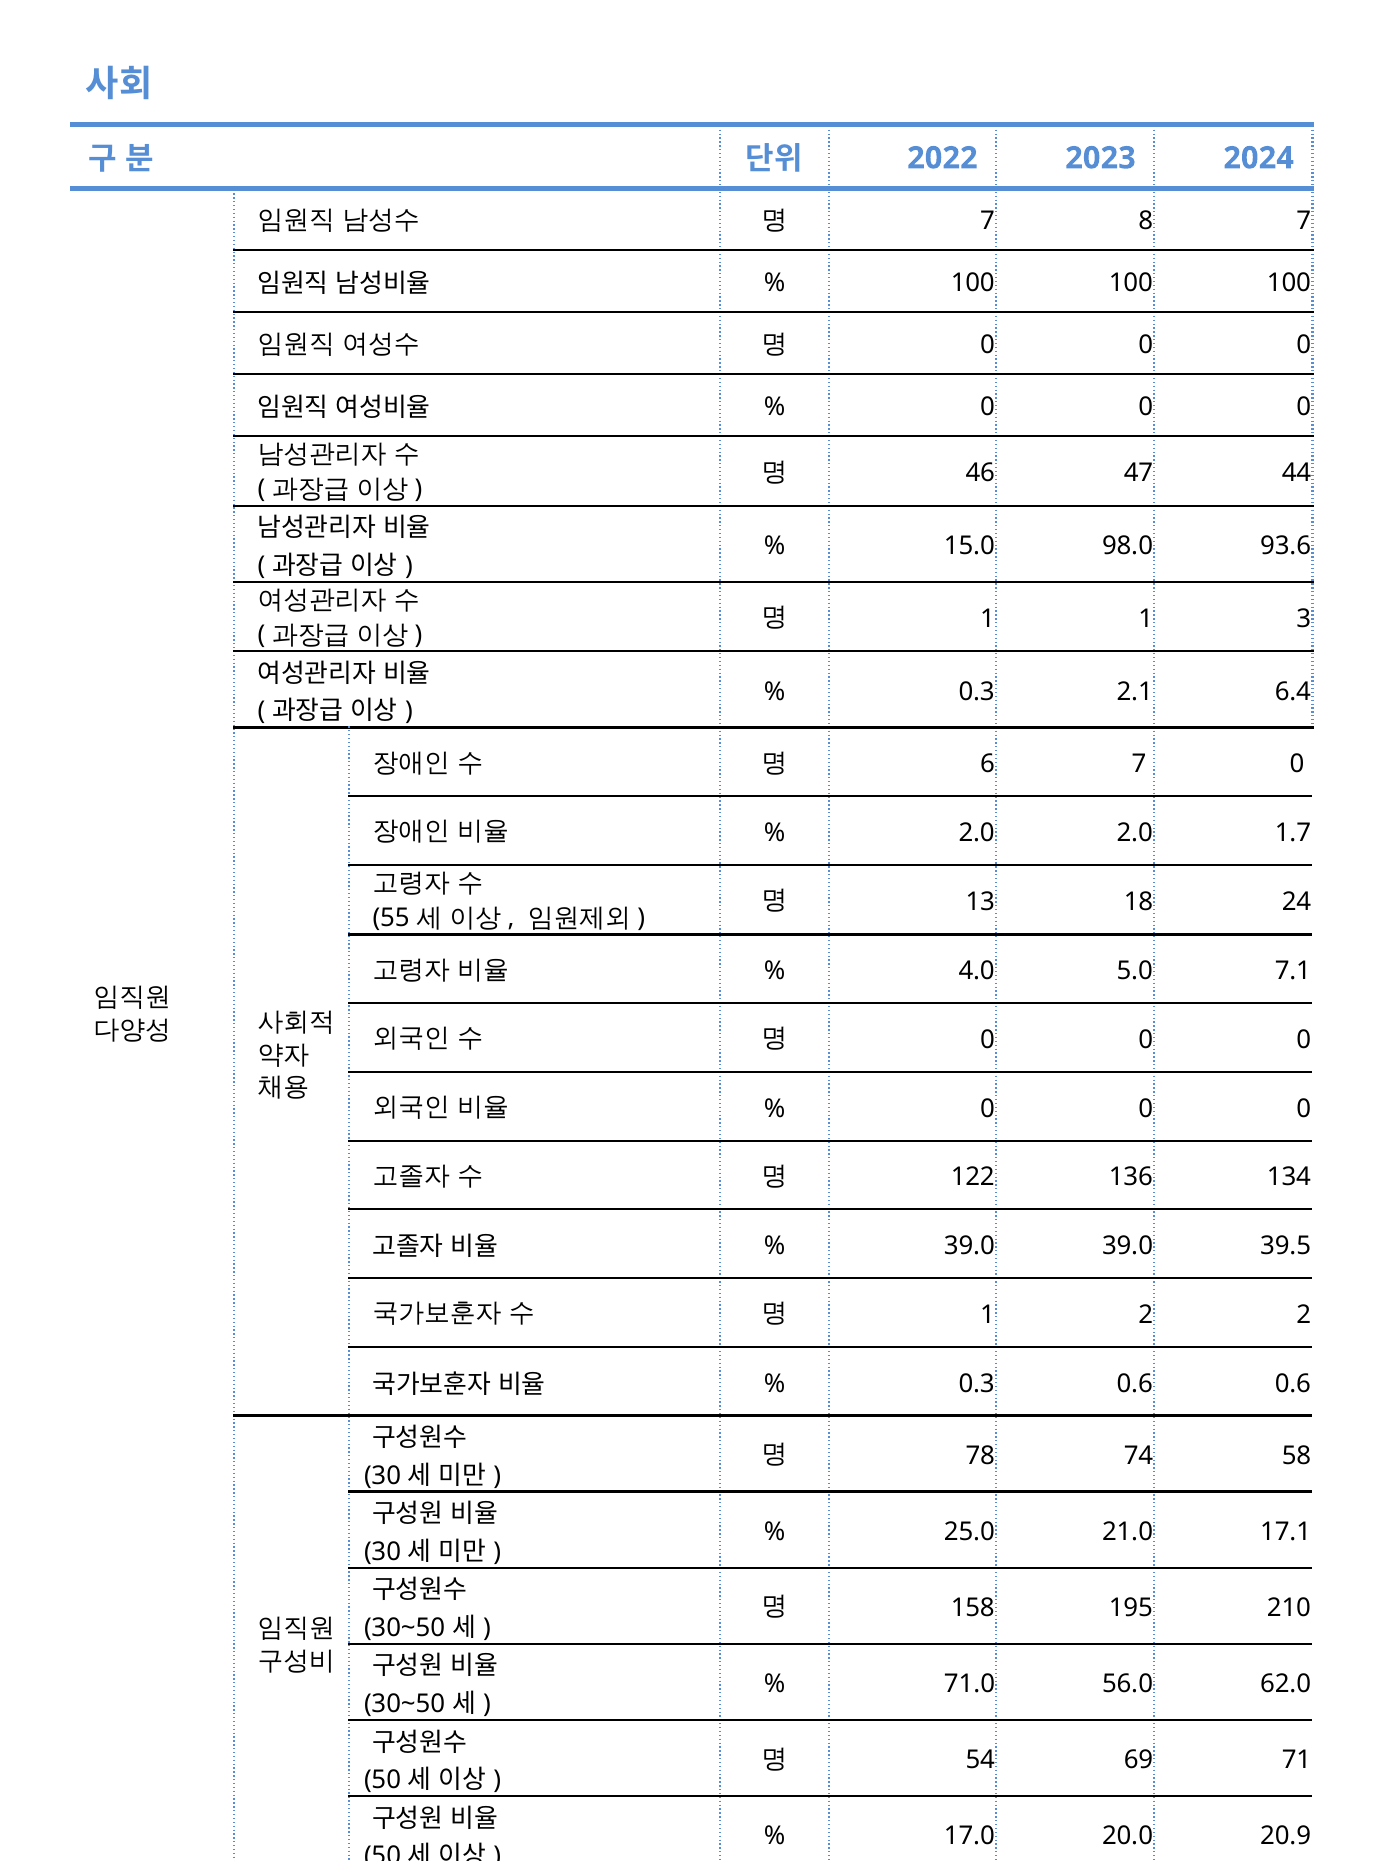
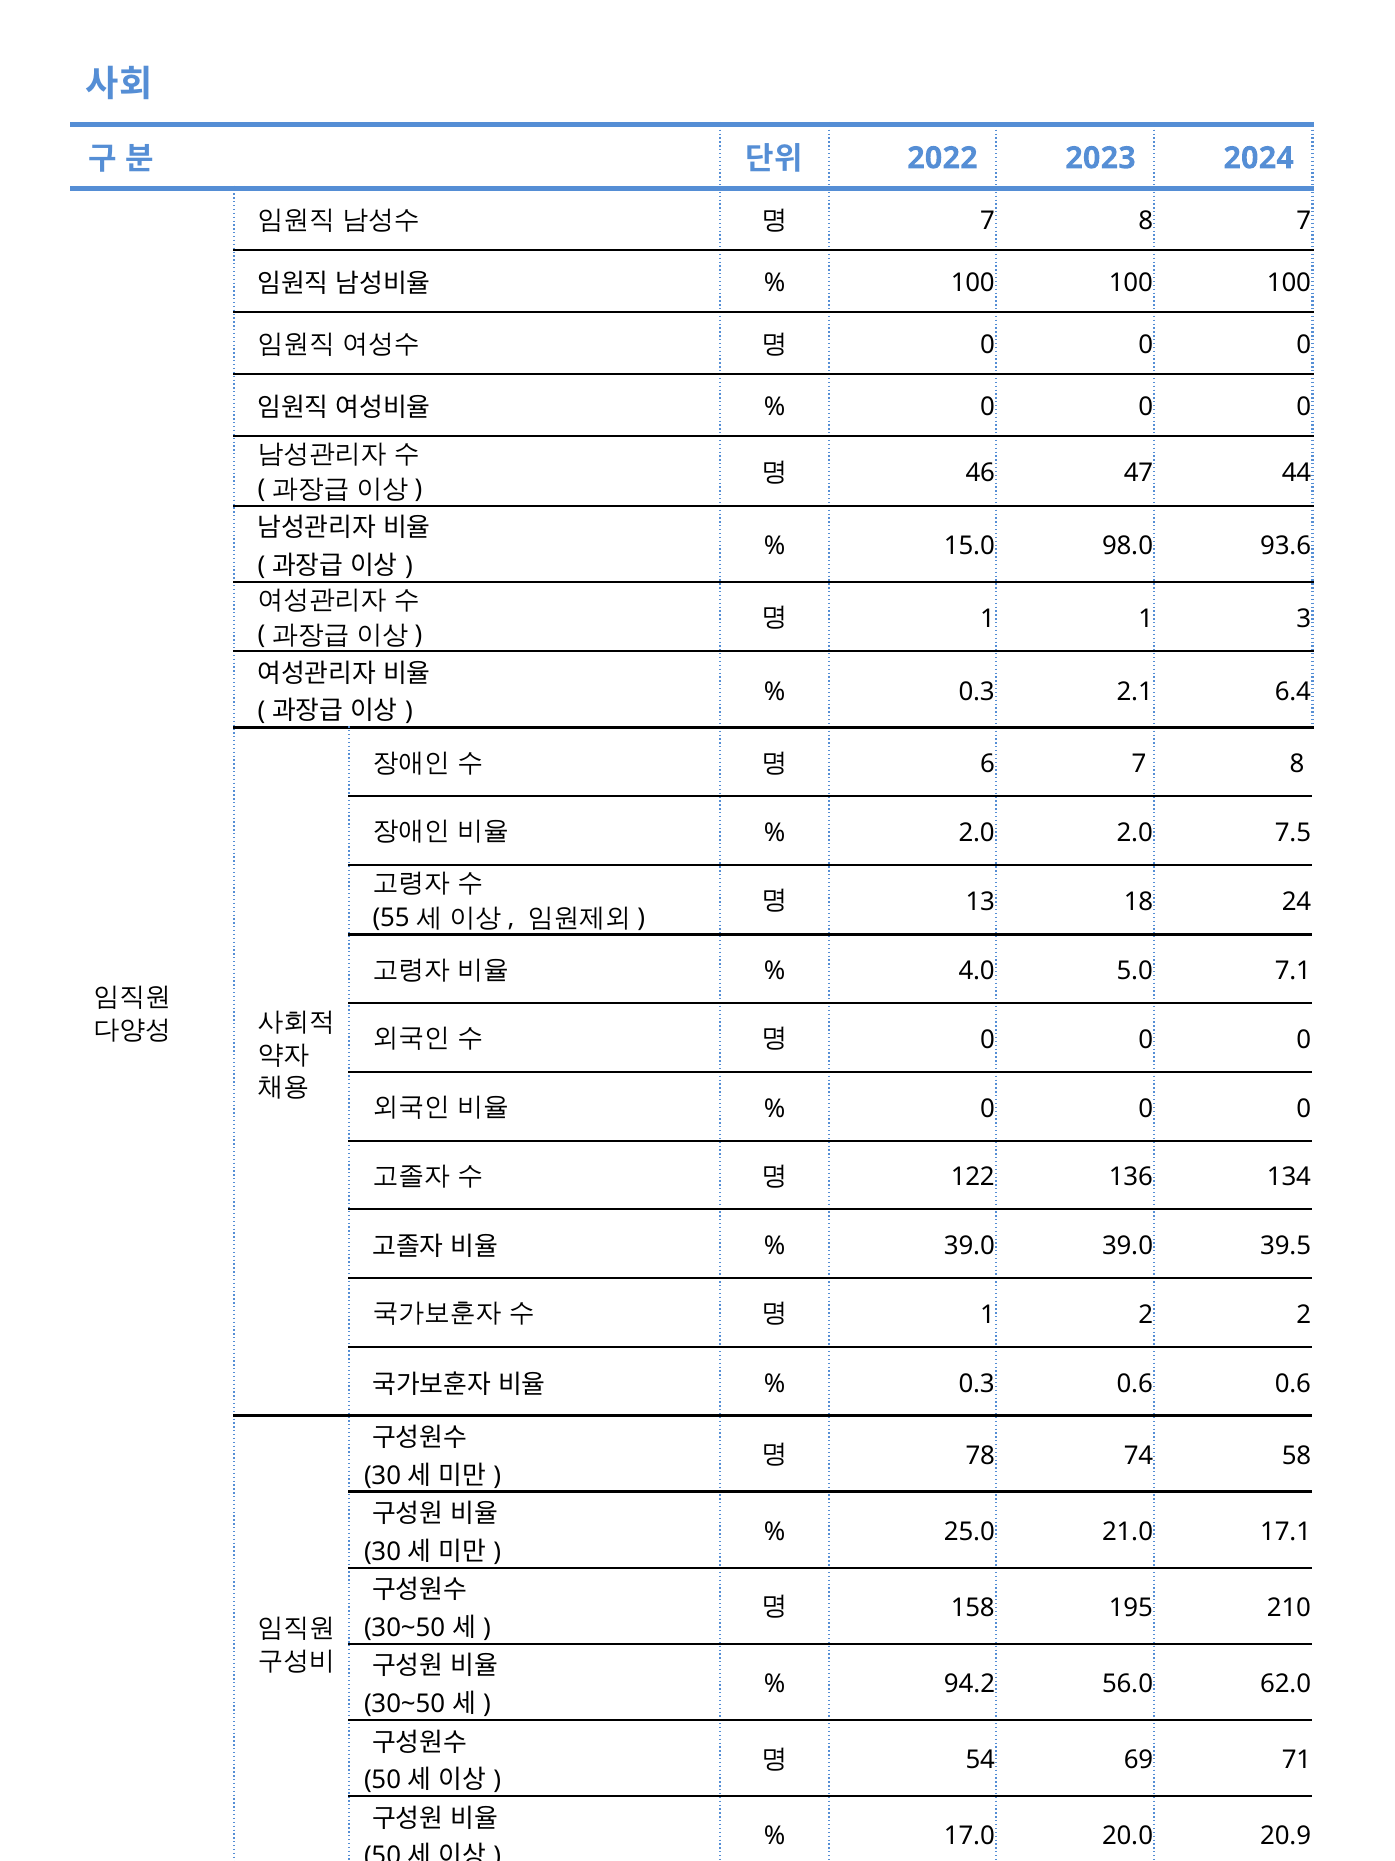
6 7 0: 0 -> 8
1.7: 1.7 -> 7.5
71.0: 71.0 -> 94.2
